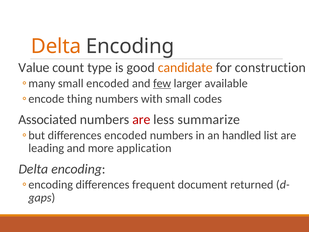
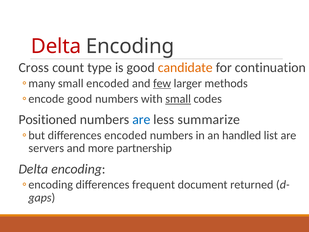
Delta at (56, 46) colour: orange -> red
Value: Value -> Cross
construction: construction -> continuation
available: available -> methods
thing at (80, 99): thing -> good
small at (178, 99) underline: none -> present
Associated: Associated -> Positioned
are at (141, 120) colour: red -> blue
leading: leading -> servers
application: application -> partnership
